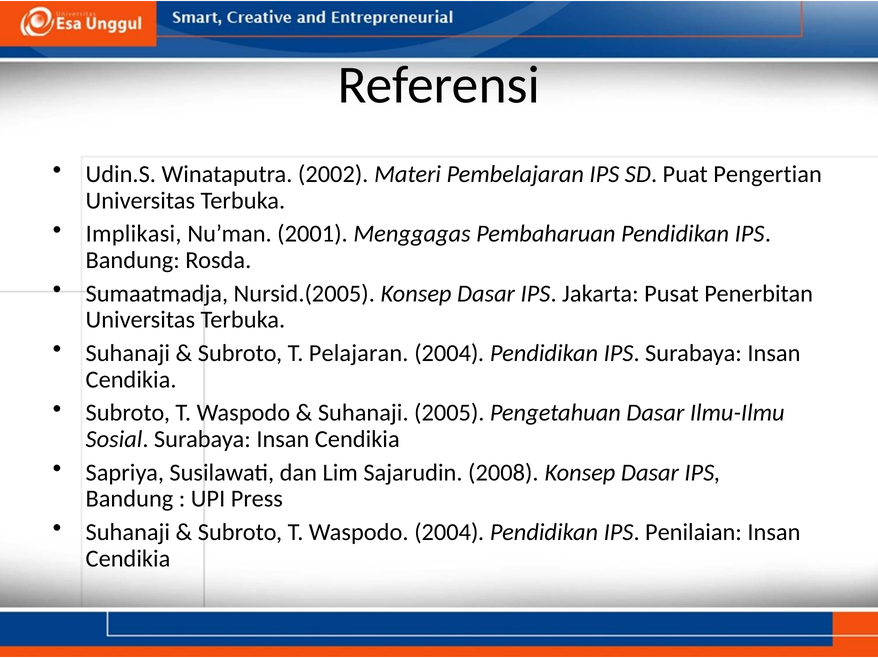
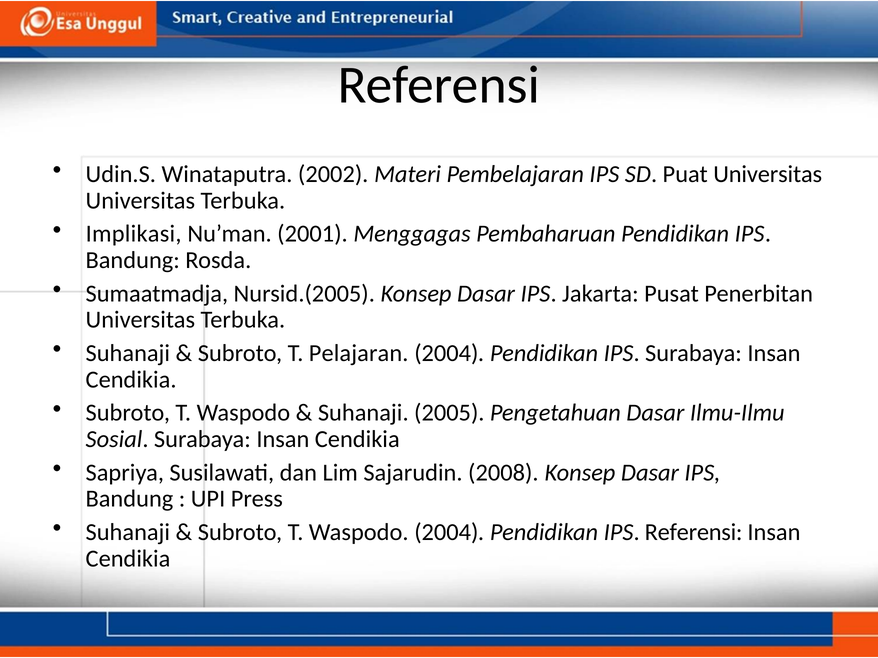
Puat Pengertian: Pengertian -> Universitas
IPS Penilaian: Penilaian -> Referensi
